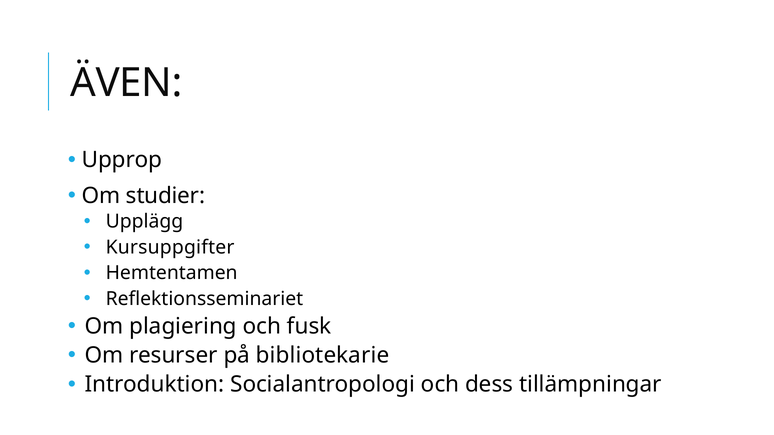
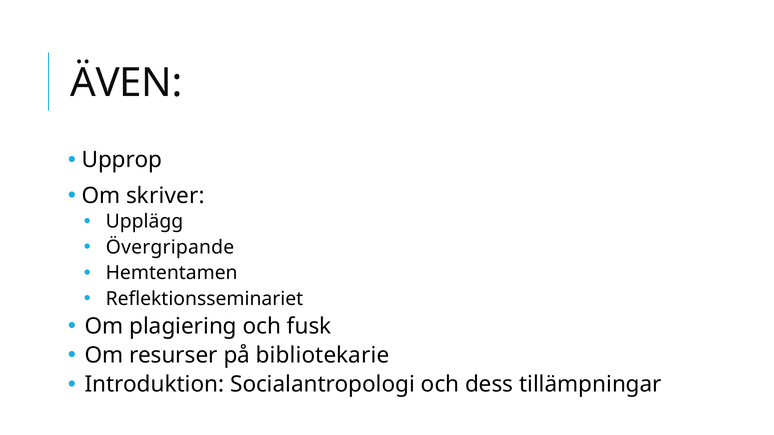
studier: studier -> skriver
Kursuppgifter: Kursuppgifter -> Övergripande
